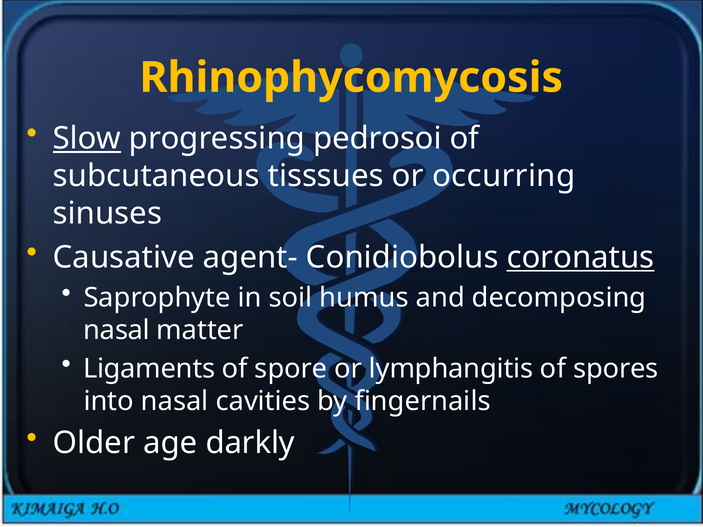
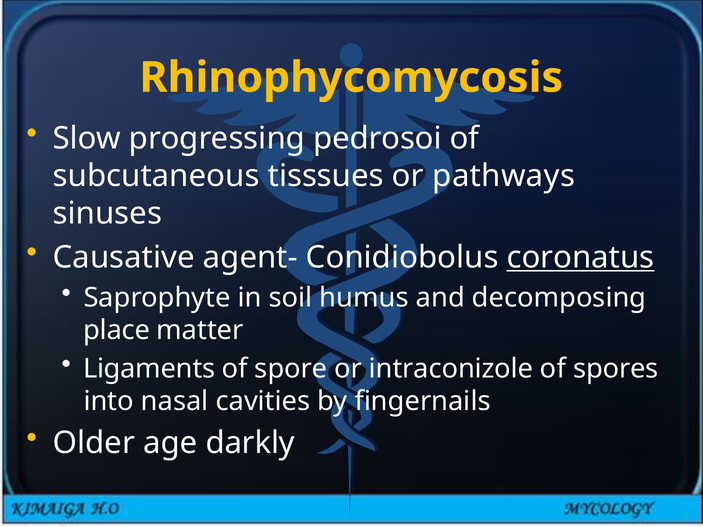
Slow underline: present -> none
occurring: occurring -> pathways
nasal at (117, 331): nasal -> place
lymphangitis: lymphangitis -> intraconizole
